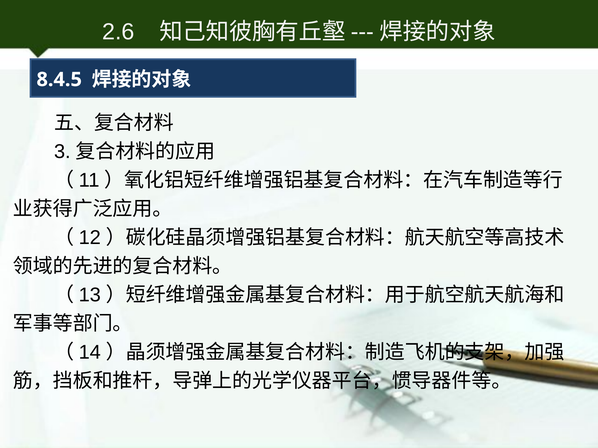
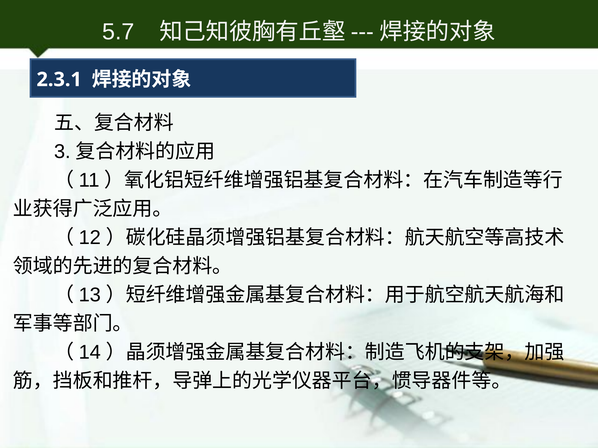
2.6: 2.6 -> 5.7
8.4.5: 8.4.5 -> 2.3.1
